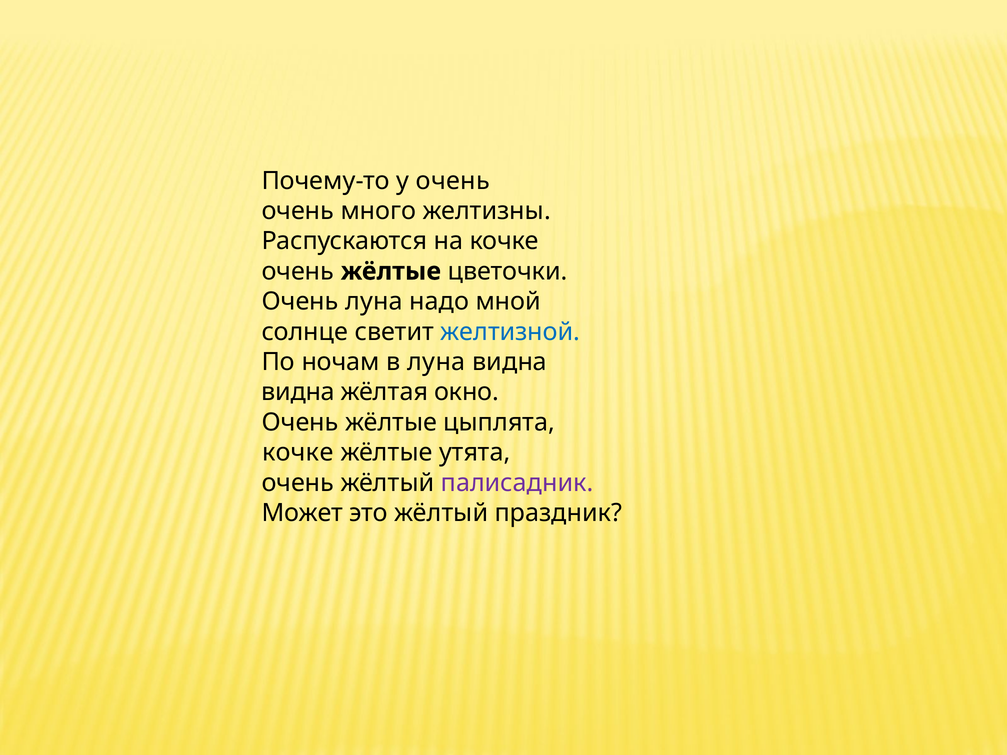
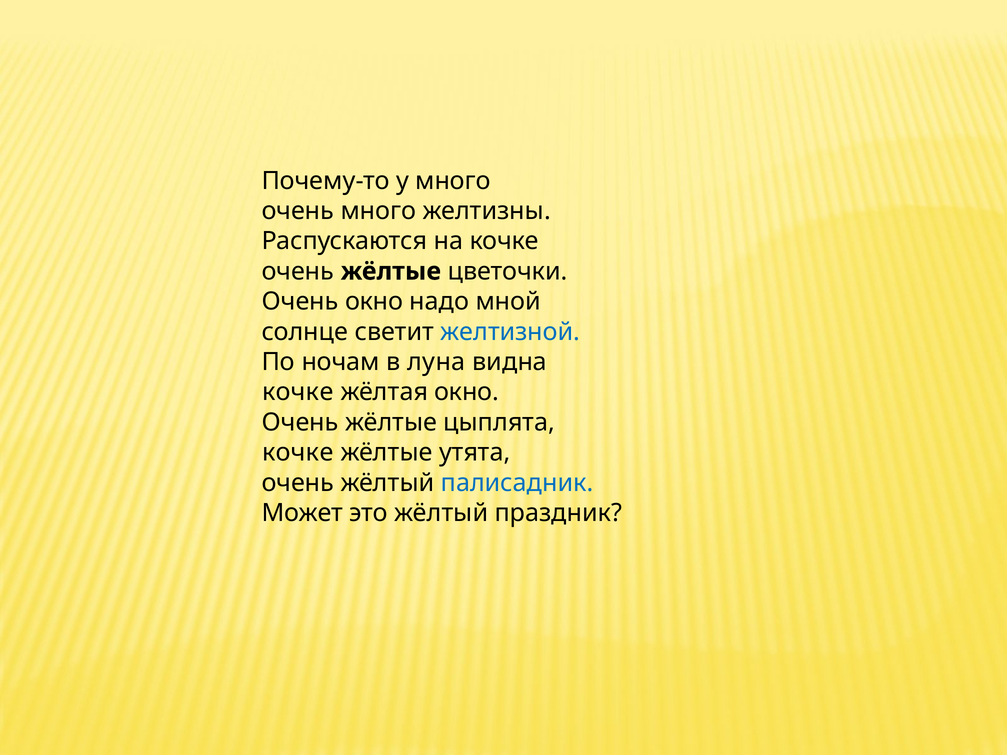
у очень: очень -> много
Очень луна: луна -> окно
видна at (298, 392): видна -> кочке
палисадник colour: purple -> blue
